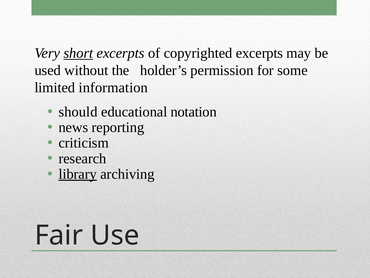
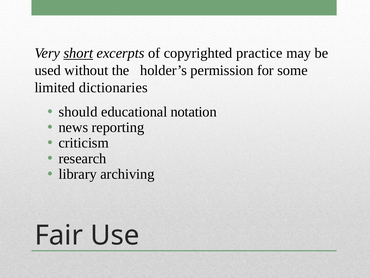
copyrighted excerpts: excerpts -> practice
information: information -> dictionaries
library underline: present -> none
